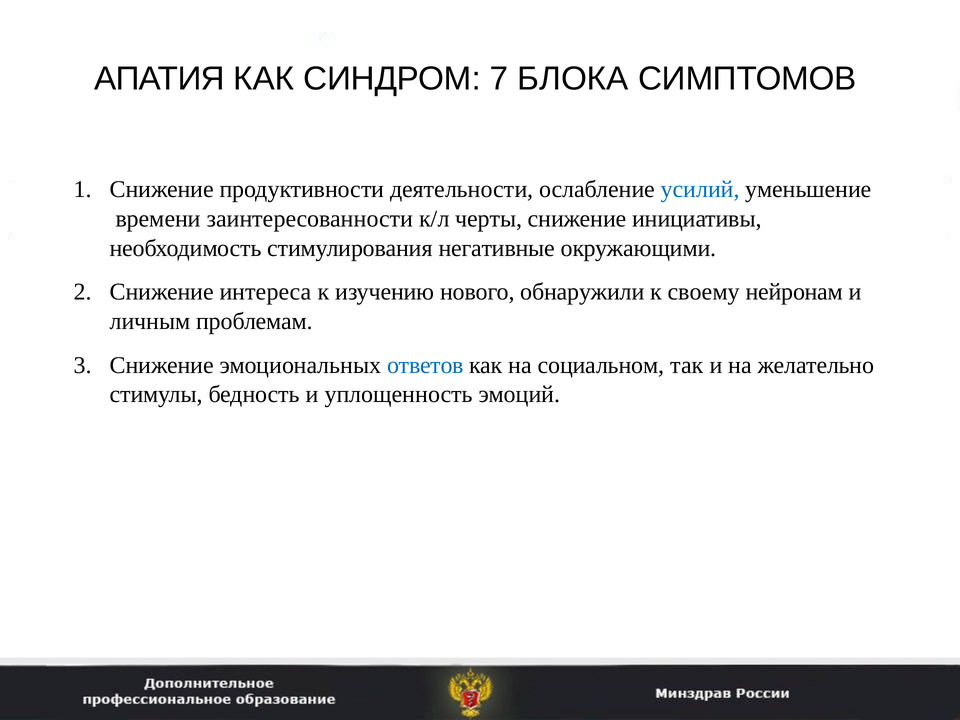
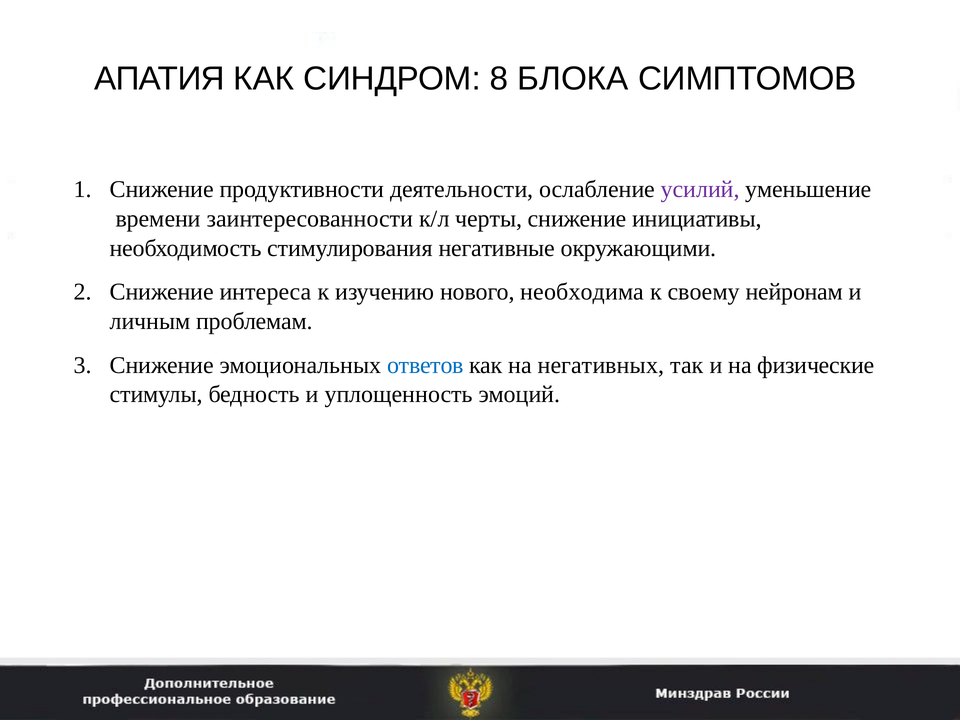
7: 7 -> 8
усилий colour: blue -> purple
обнаружили: обнаружили -> необходима
социальном: социальном -> негативных
желательно: желательно -> физические
